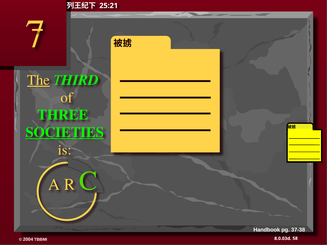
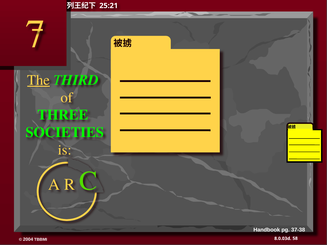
SOCIETIES underline: present -> none
